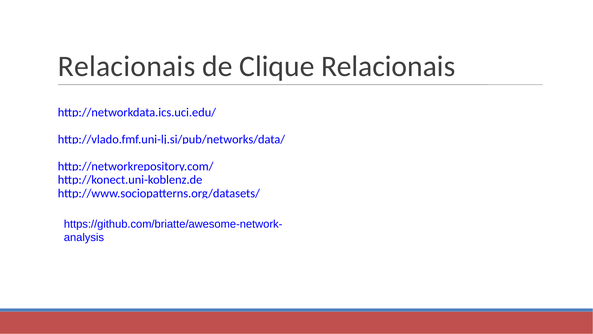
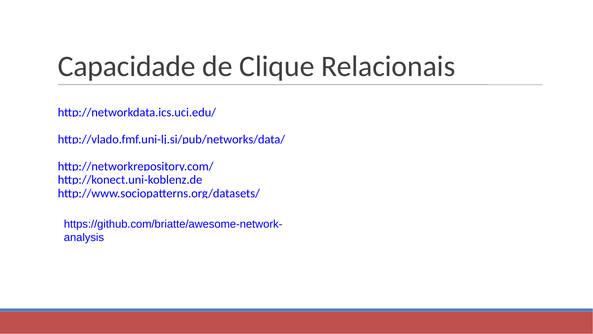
Relacionais at (127, 66): Relacionais -> Capacidade
